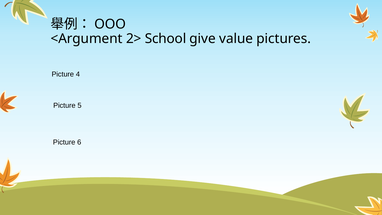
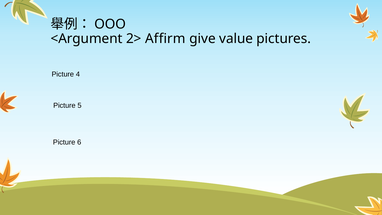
School: School -> Affirm
